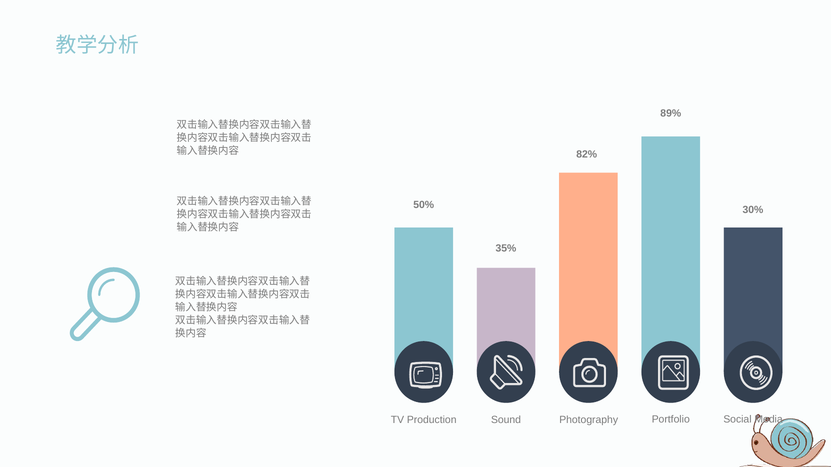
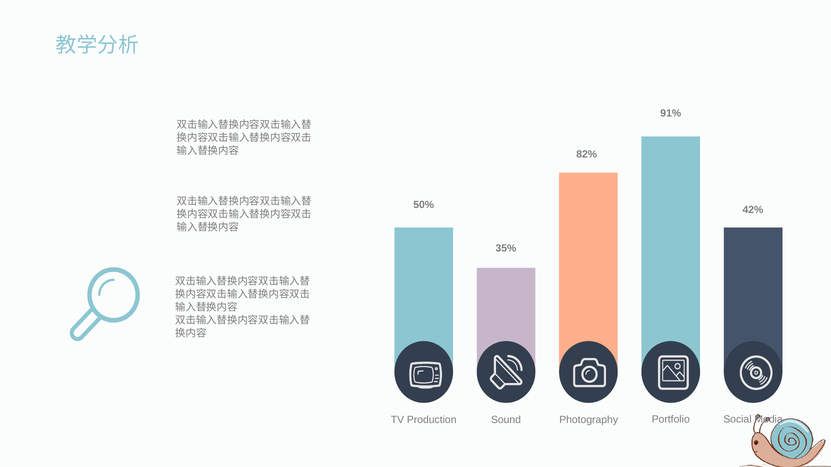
89%: 89% -> 91%
30%: 30% -> 42%
